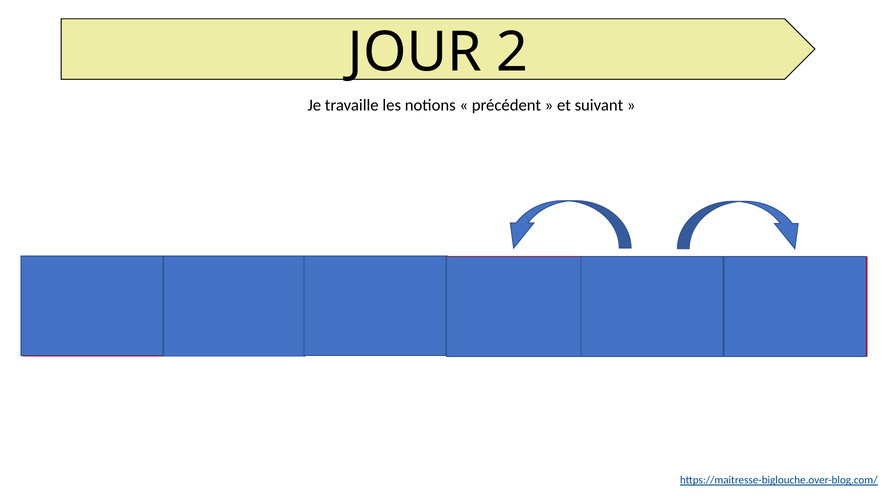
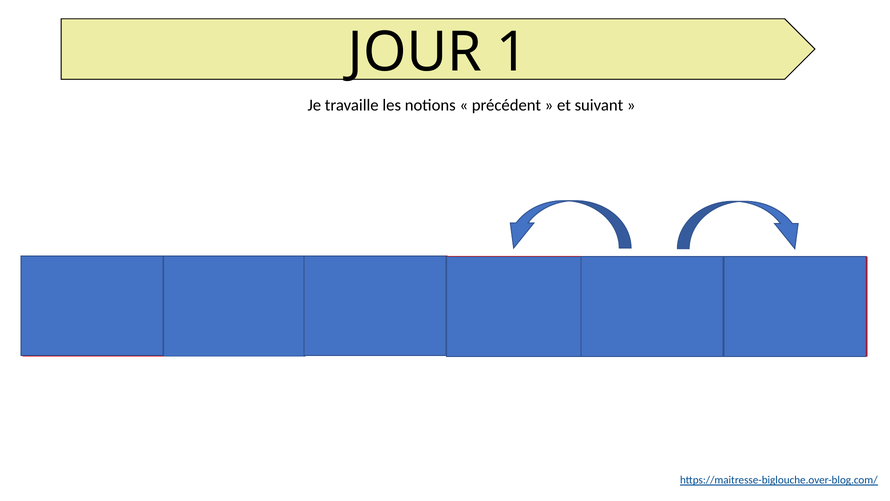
JOUR 2: 2 -> 1
